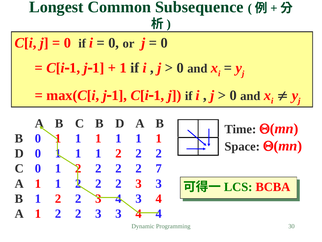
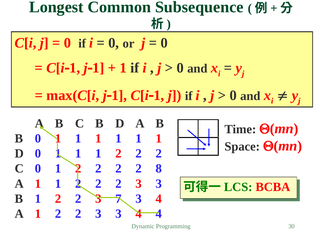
7: 7 -> 8
2 3 4: 4 -> 7
